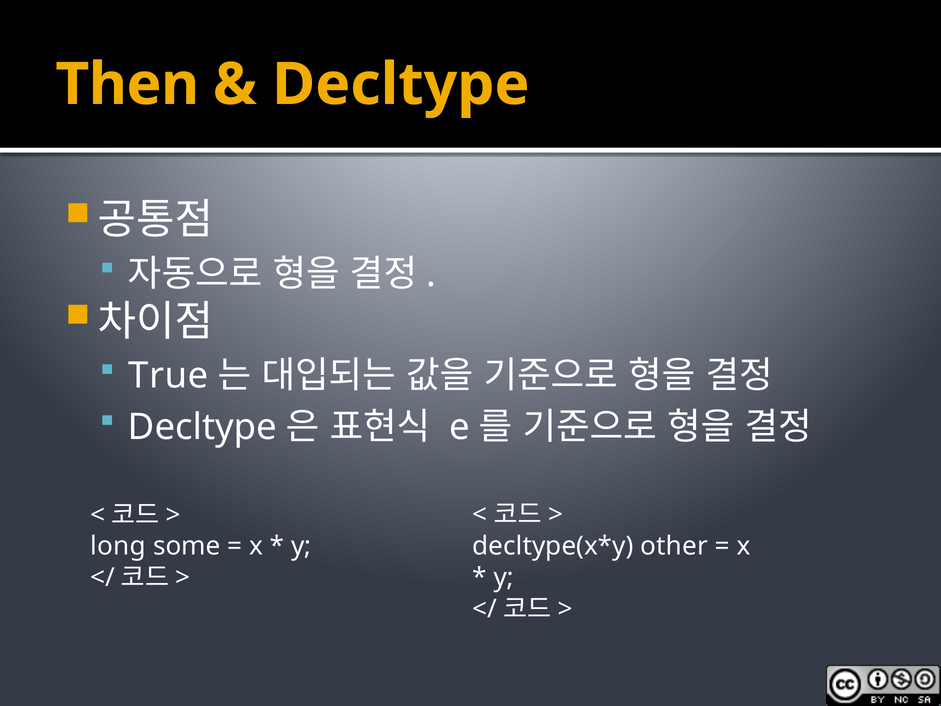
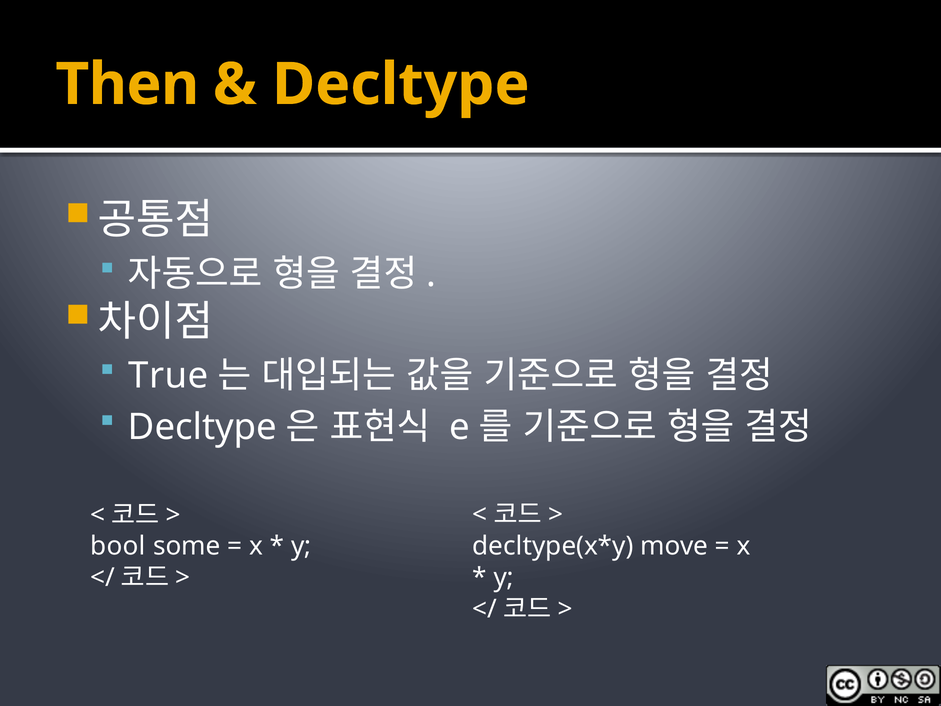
long: long -> bool
other: other -> move
